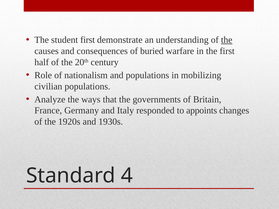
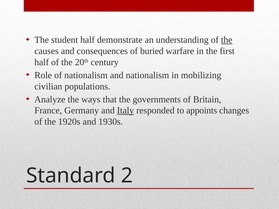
student first: first -> half
and populations: populations -> nationalism
Italy underline: none -> present
4: 4 -> 2
